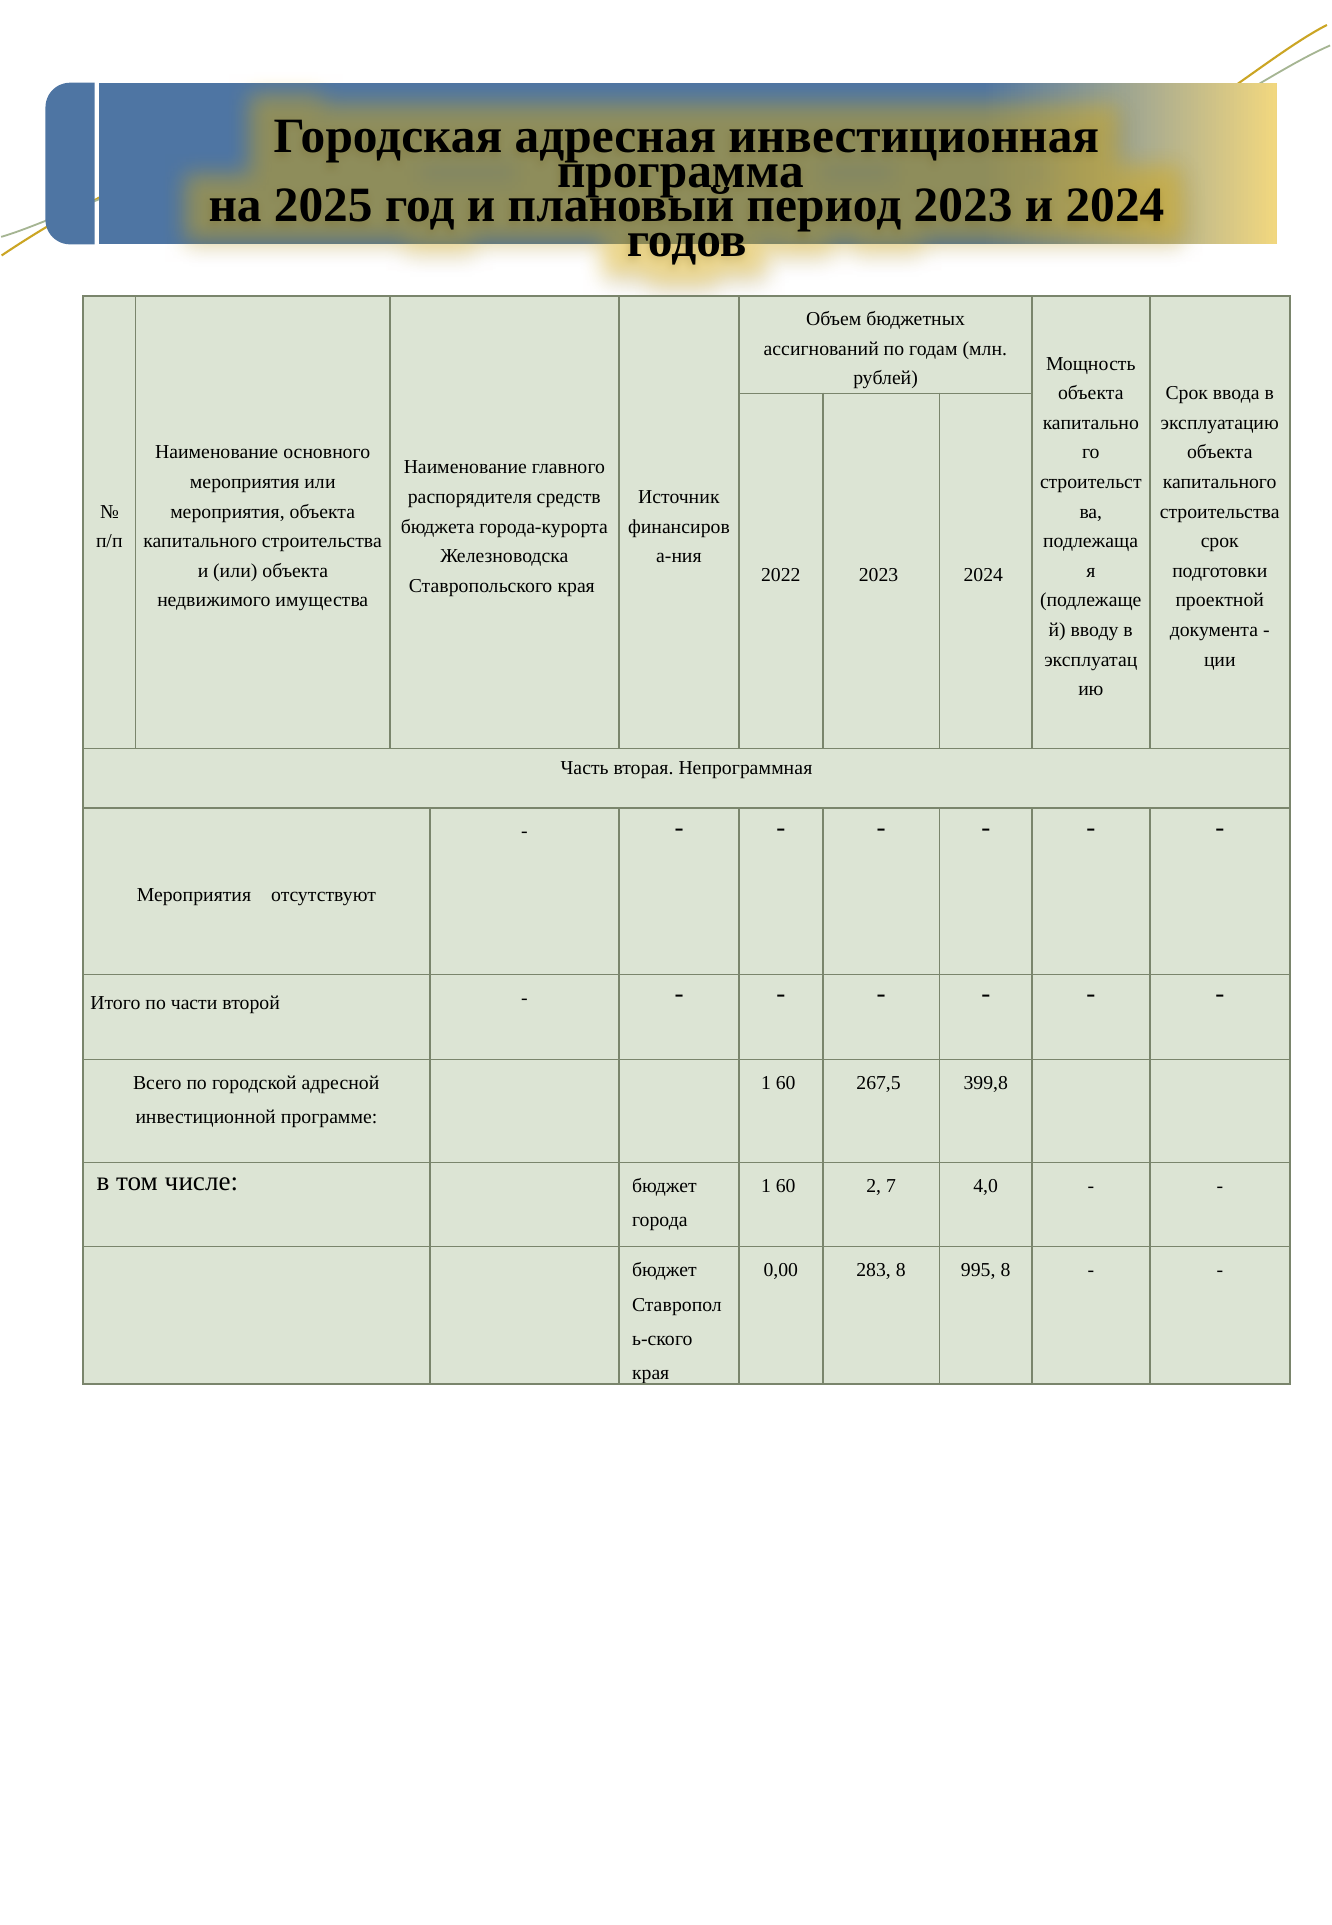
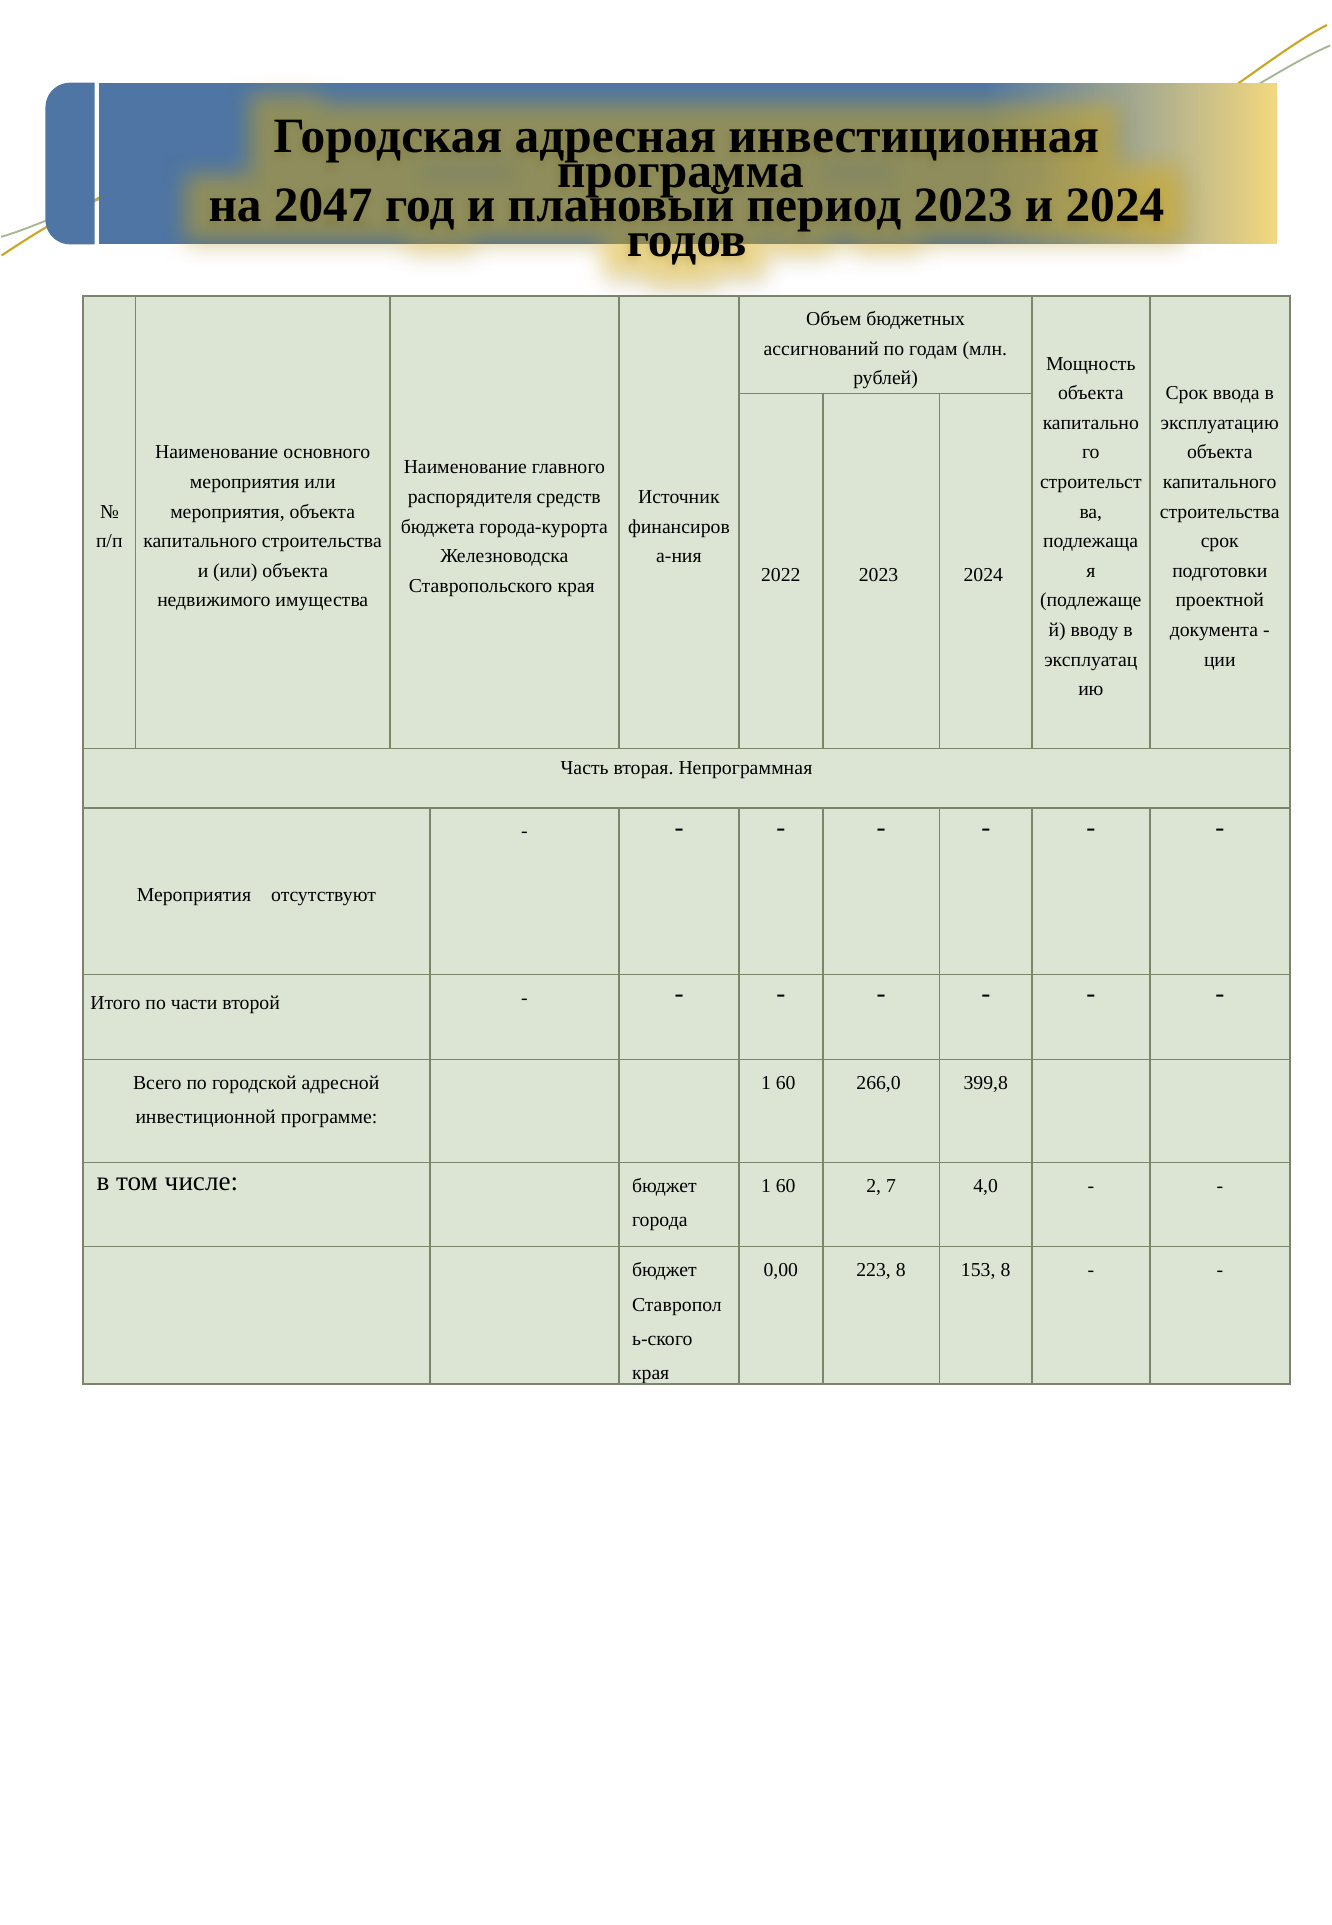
2025: 2025 -> 2047
267,5: 267,5 -> 266,0
283: 283 -> 223
995: 995 -> 153
